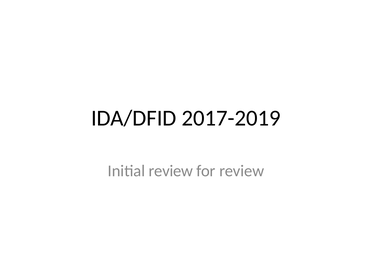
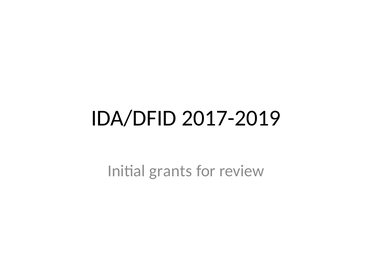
Initial review: review -> grants
